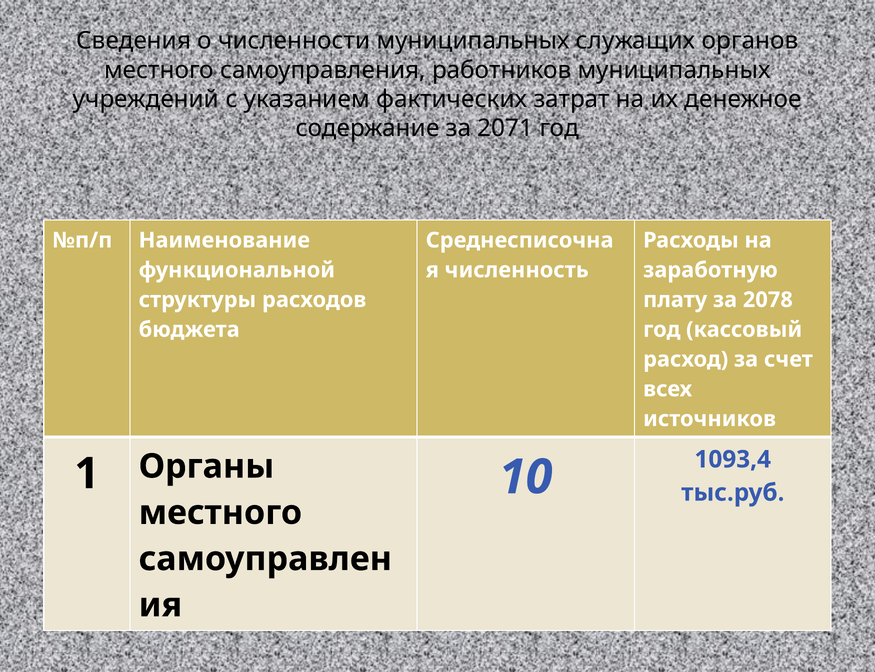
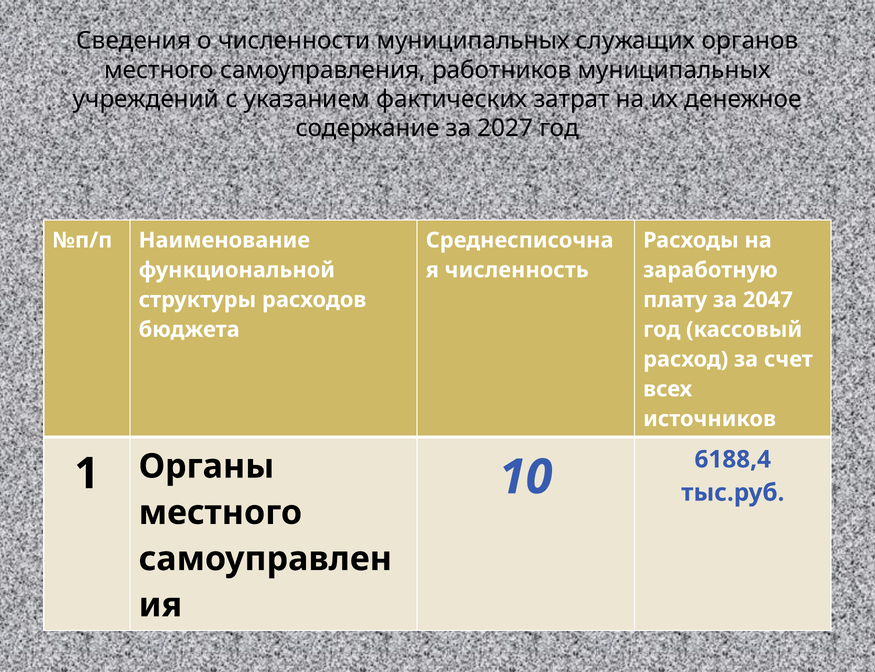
2071: 2071 -> 2027
2078: 2078 -> 2047
1093,4: 1093,4 -> 6188,4
